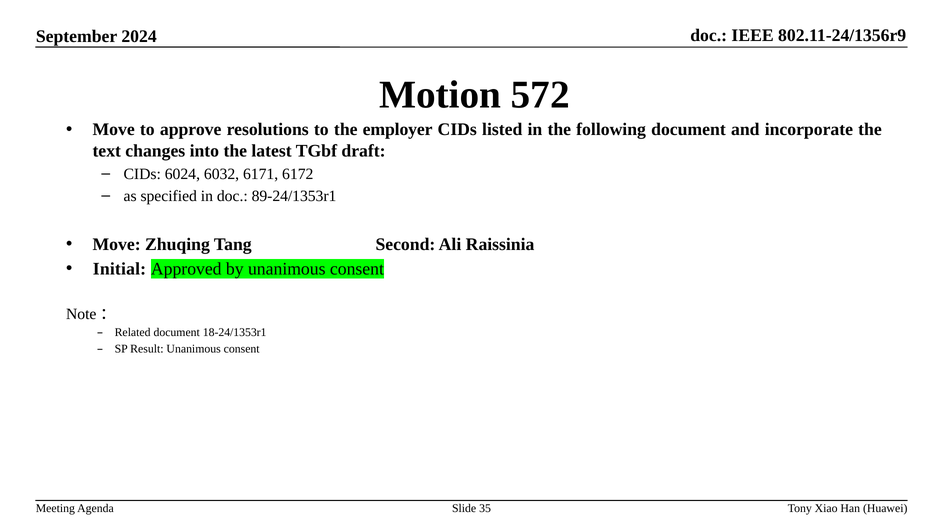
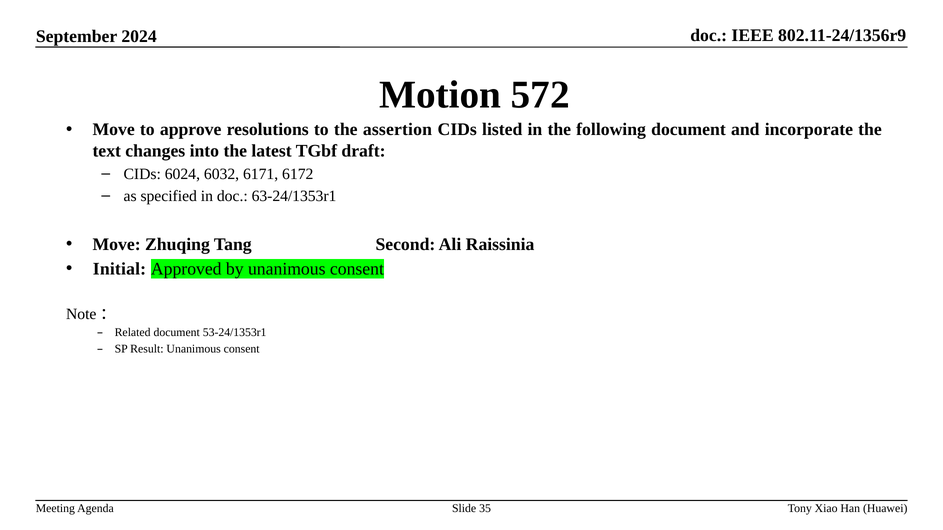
employer: employer -> assertion
89-24/1353r1: 89-24/1353r1 -> 63-24/1353r1
18-24/1353r1: 18-24/1353r1 -> 53-24/1353r1
